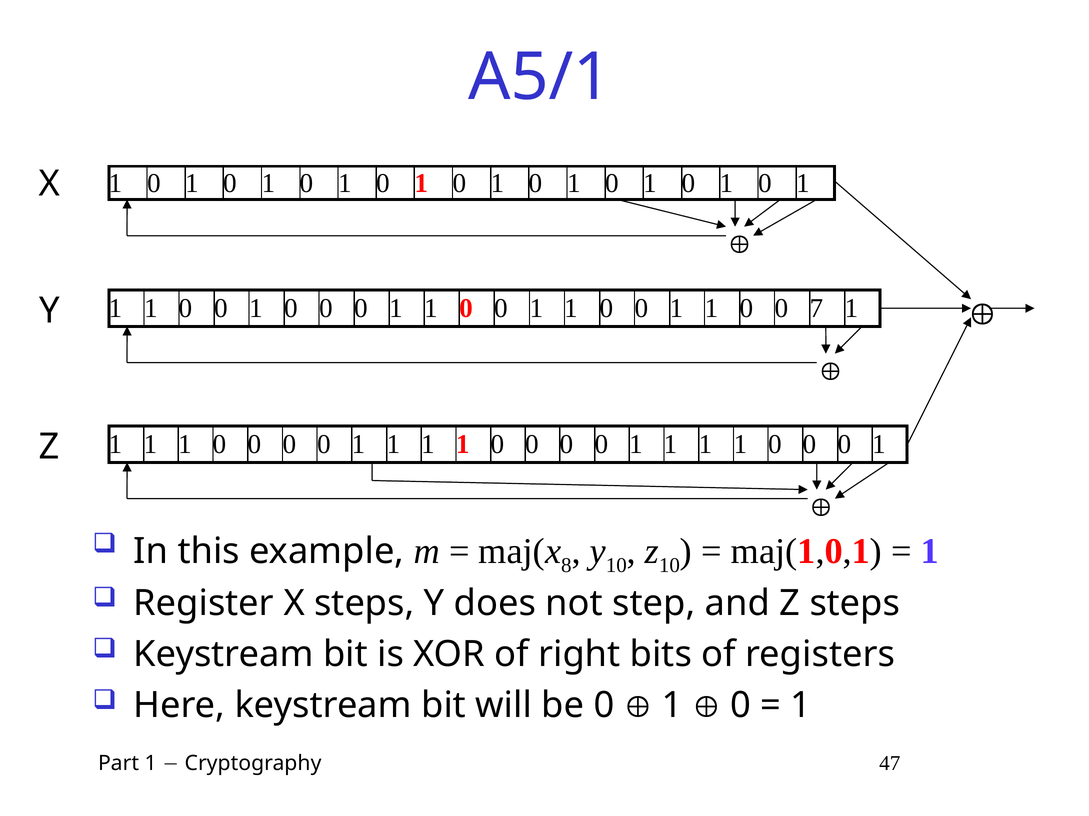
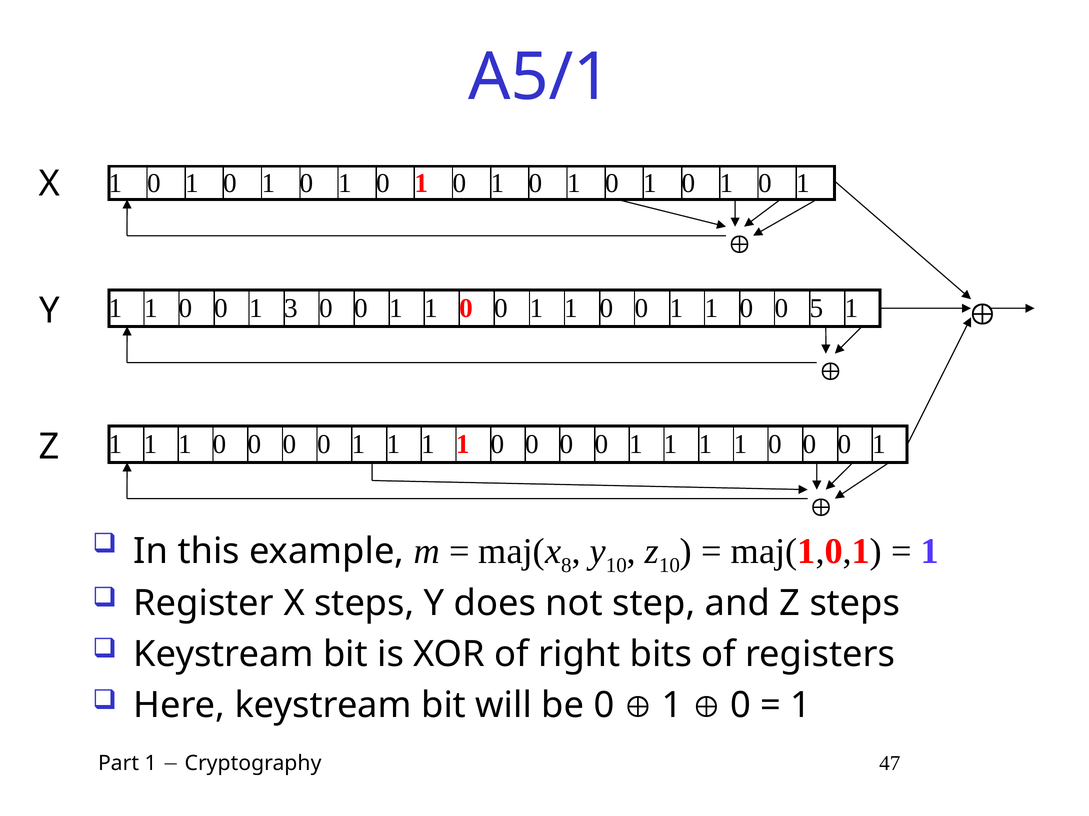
0 0 1 0: 0 -> 3
7: 7 -> 5
